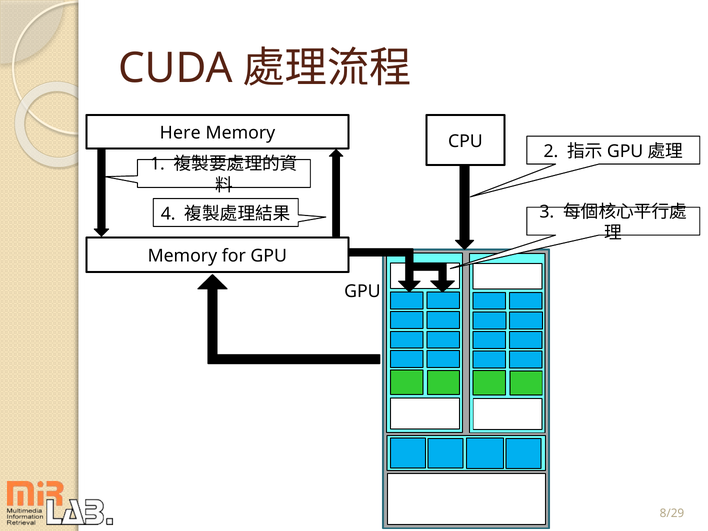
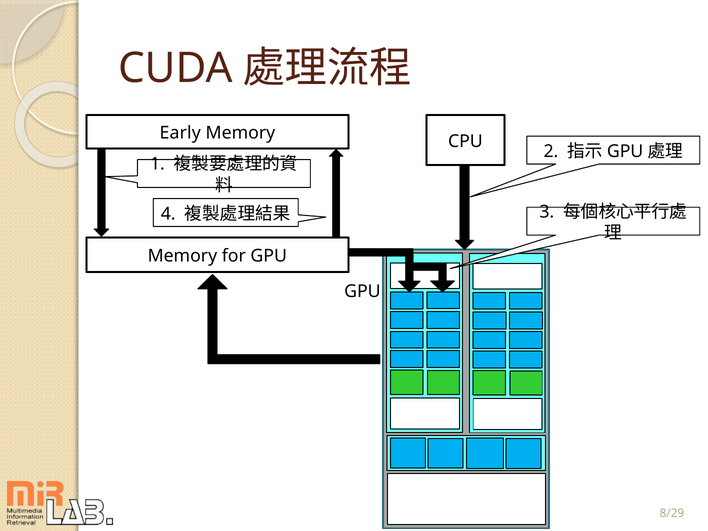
Here: Here -> Early
